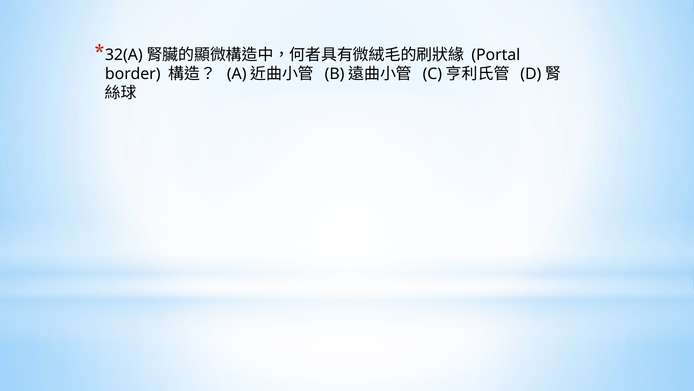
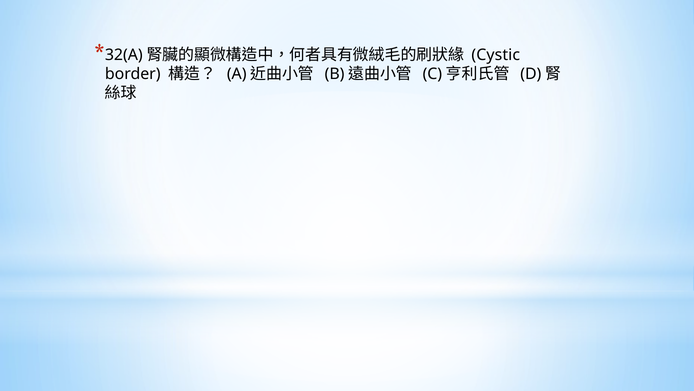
Portal: Portal -> Cystic
